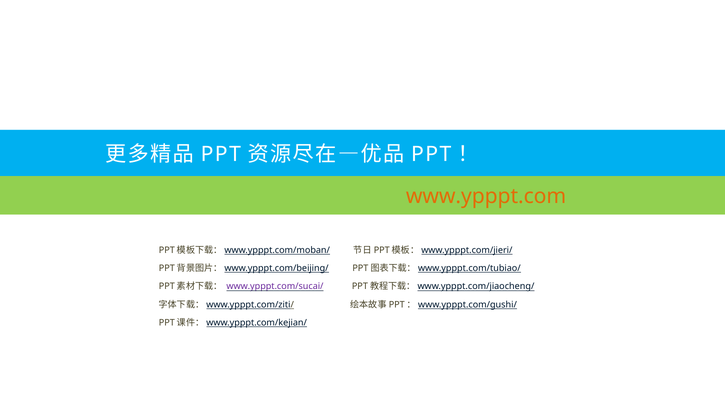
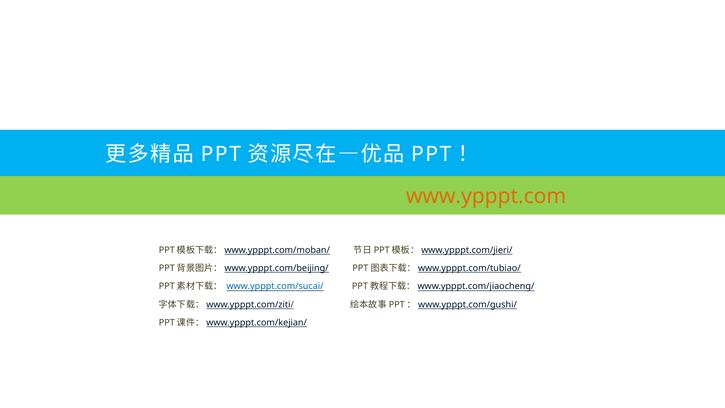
www.ypppt.com/sucai/ colour: purple -> blue
